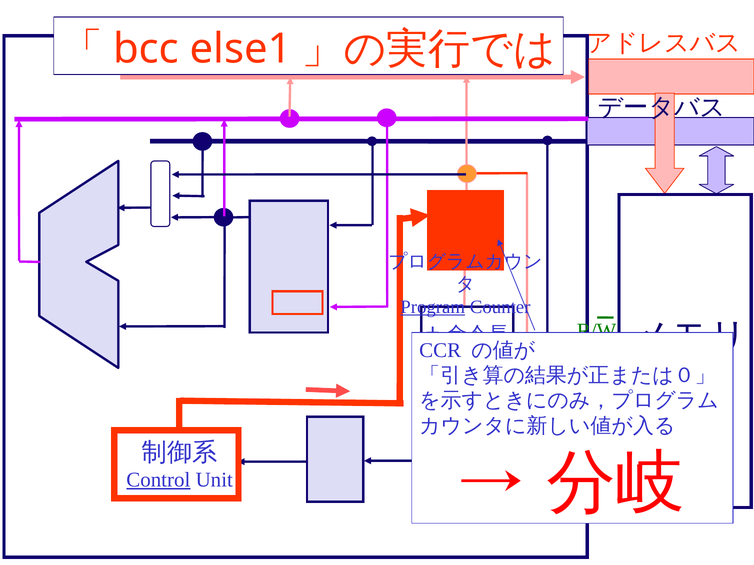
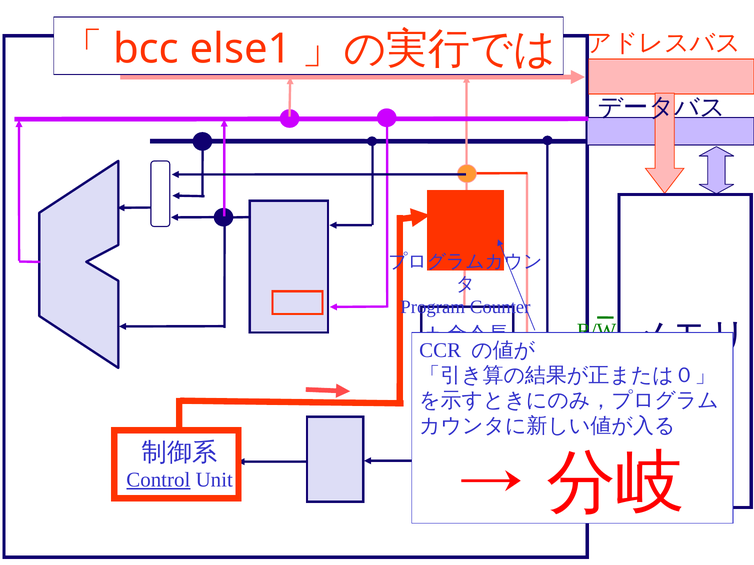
Program underline: present -> none
